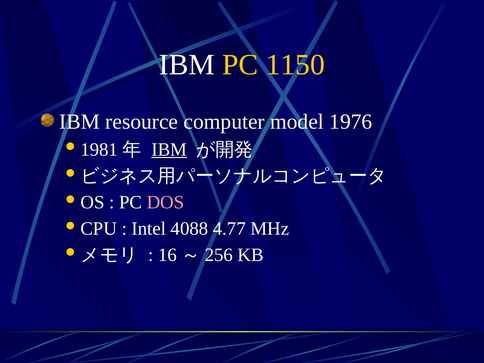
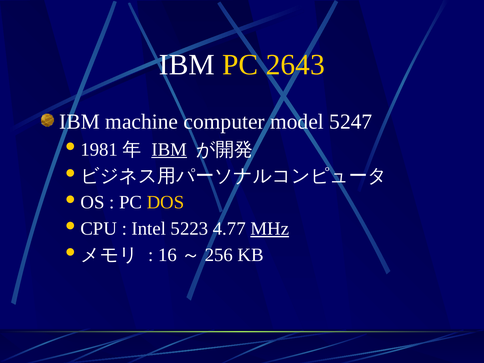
1150: 1150 -> 2643
resource: resource -> machine
1976: 1976 -> 5247
DOS colour: pink -> yellow
4088: 4088 -> 5223
MHz underline: none -> present
